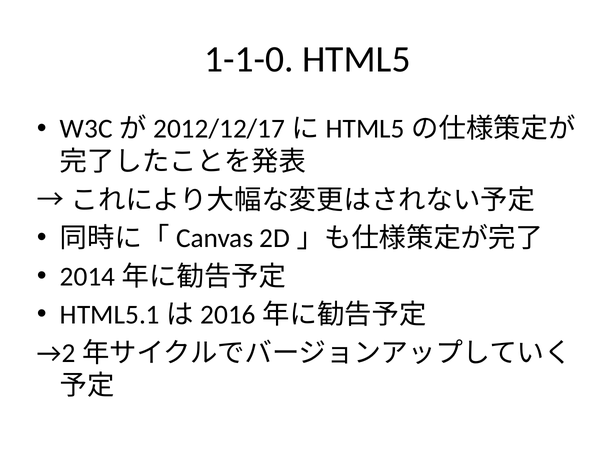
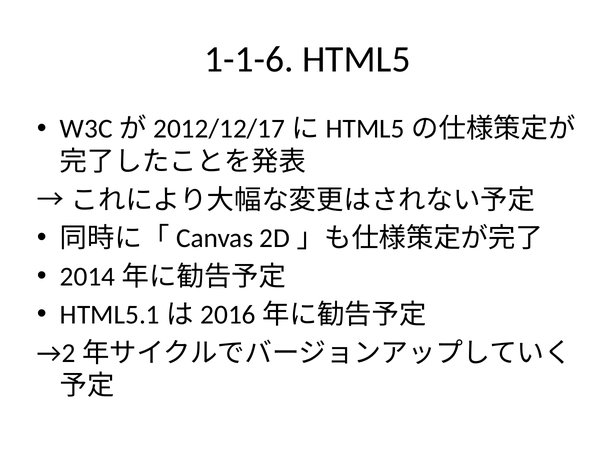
1-1-0: 1-1-0 -> 1-1-6
